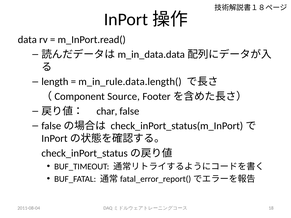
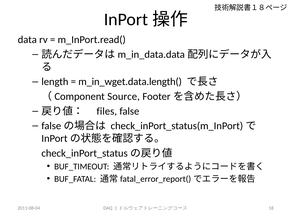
m_in_rule.data.length(: m_in_rule.data.length( -> m_in_wget.data.length(
char: char -> files
